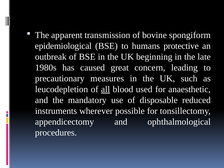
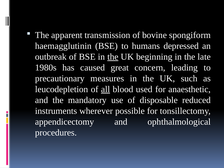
epidemiological: epidemiological -> haemagglutinin
protective: protective -> depressed
the at (113, 57) underline: none -> present
